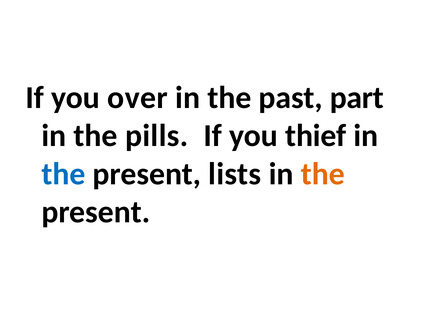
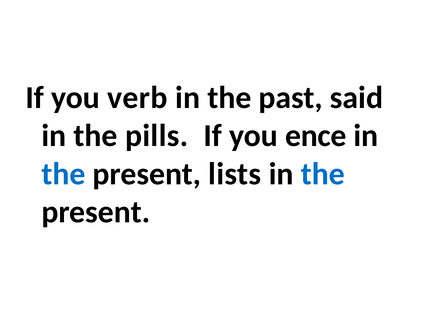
over: over -> verb
part: part -> said
thief: thief -> ence
the at (323, 174) colour: orange -> blue
